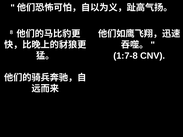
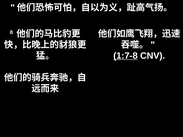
1:7-8 underline: none -> present
